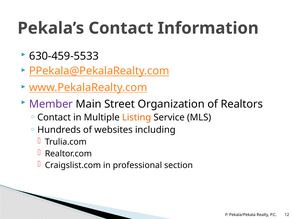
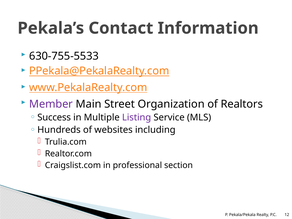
630-459-5533: 630-459-5533 -> 630-755-5533
Contact at (54, 117): Contact -> Success
Listing colour: orange -> purple
